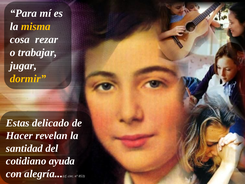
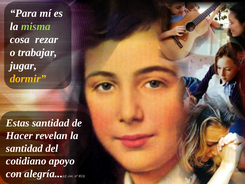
misma colour: yellow -> light green
Estas delicado: delicado -> santidad
ayuda: ayuda -> apoyo
